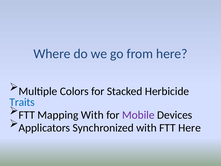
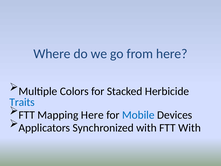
Mapping With: With -> Here
Mobile colour: purple -> blue
FTT Here: Here -> With
